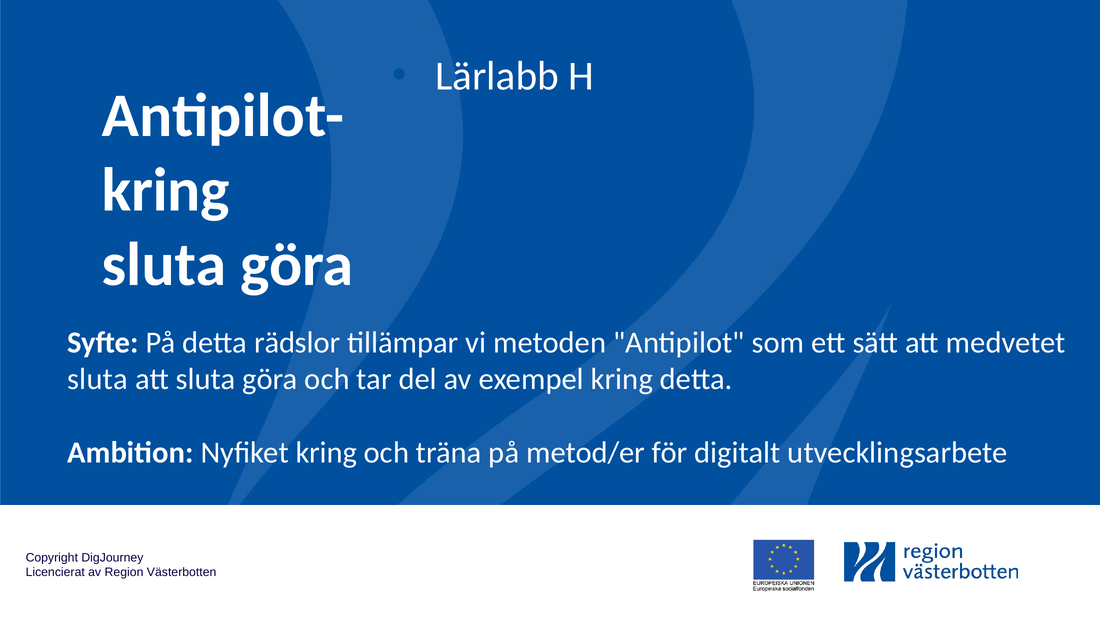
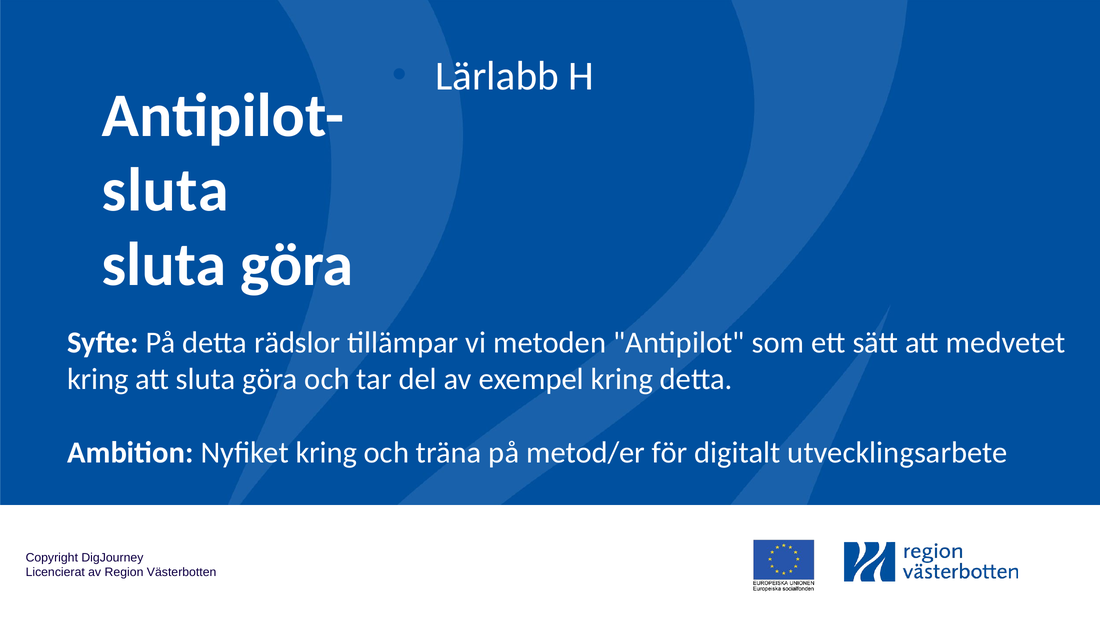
kring at (166, 190): kring -> sluta
sluta at (98, 379): sluta -> kring
